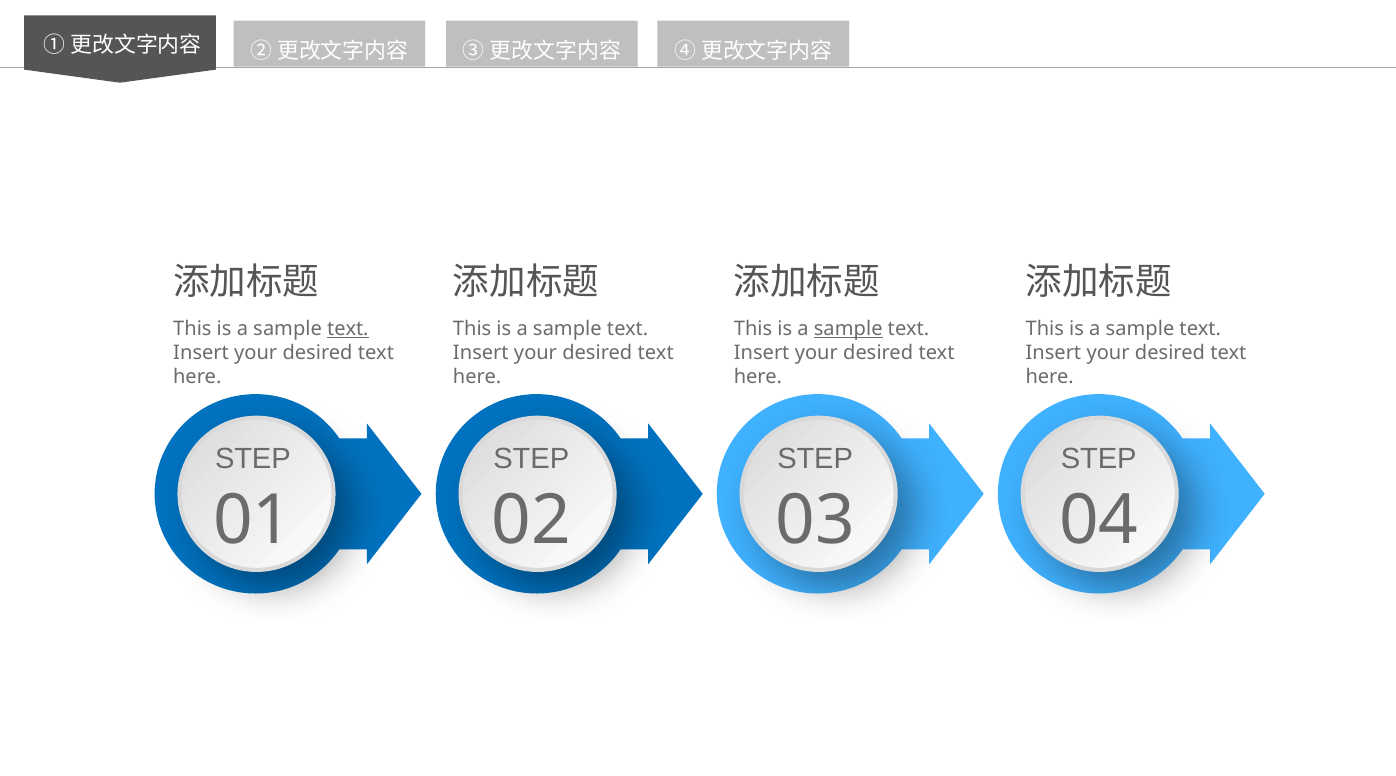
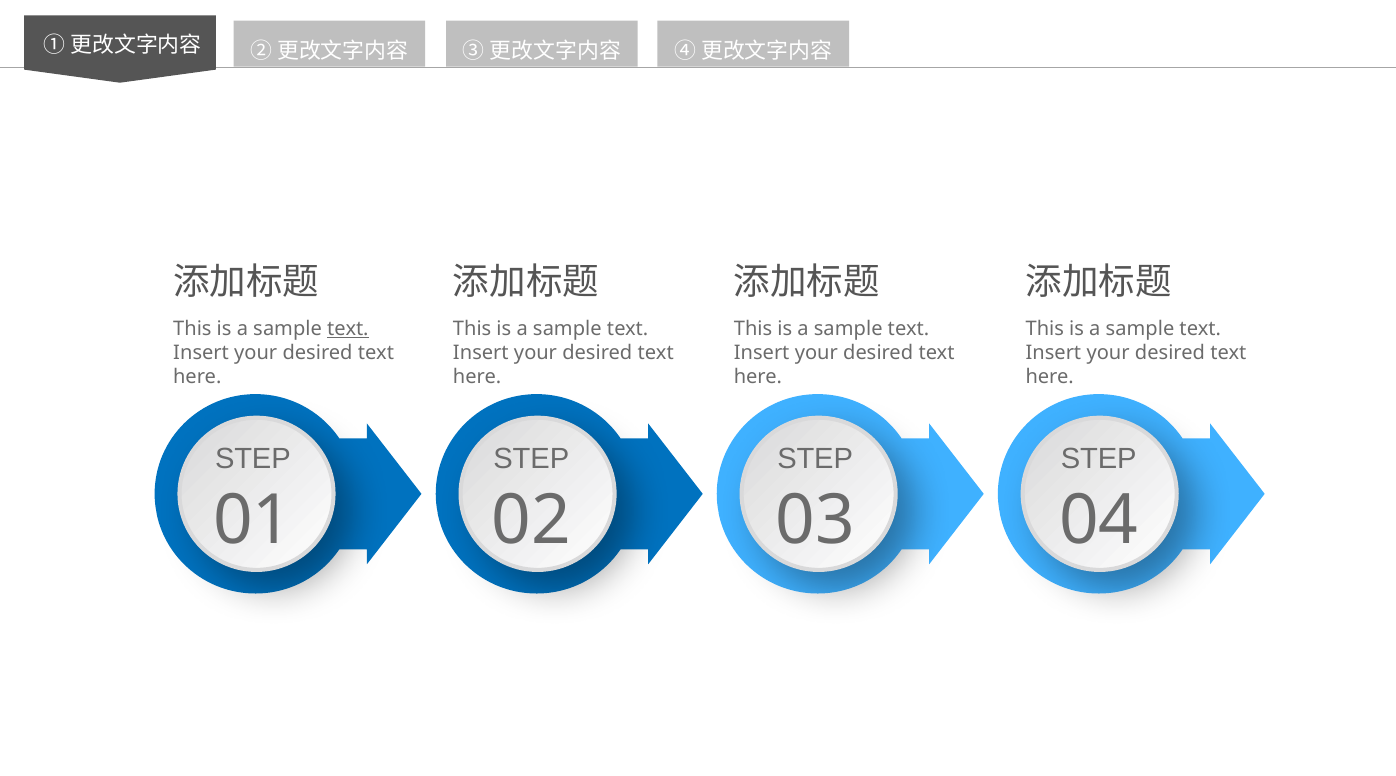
sample at (848, 328) underline: present -> none
